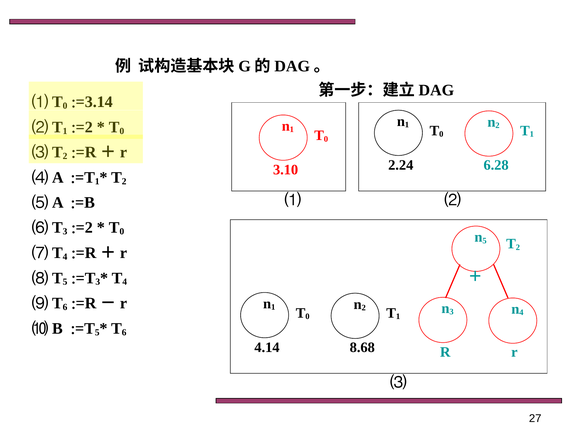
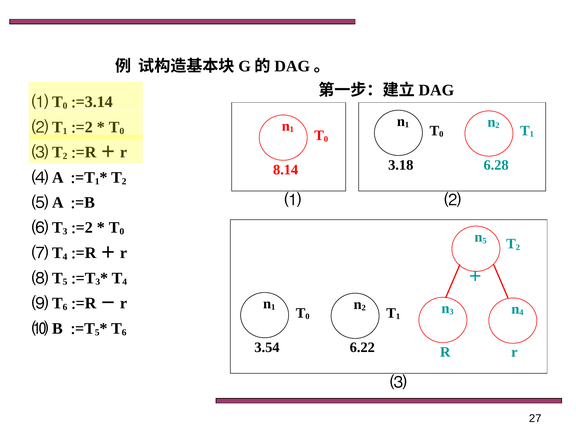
2.24: 2.24 -> 3.18
3.10: 3.10 -> 8.14
4.14: 4.14 -> 3.54
8.68: 8.68 -> 6.22
